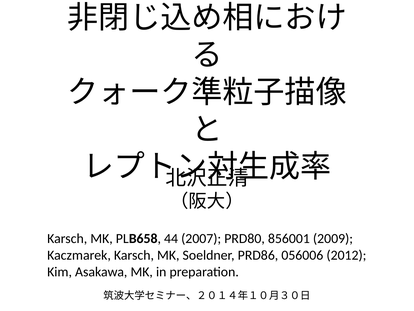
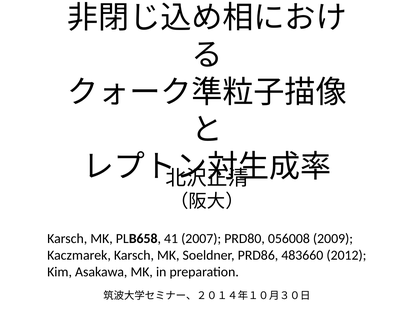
44: 44 -> 41
856001: 856001 -> 056008
056006: 056006 -> 483660
